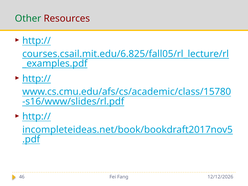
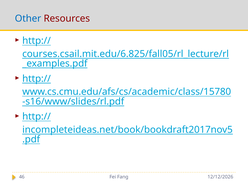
Other colour: green -> blue
